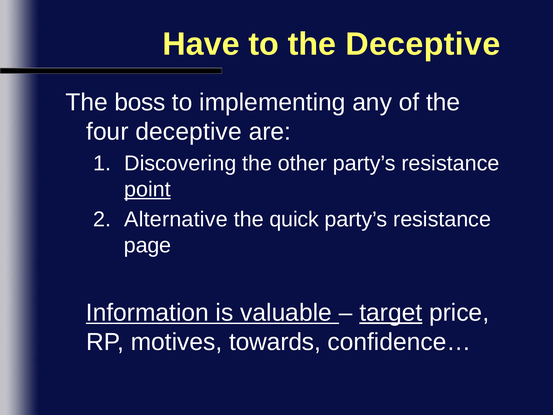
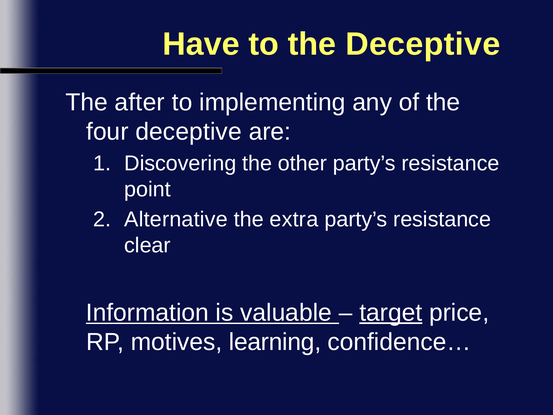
boss: boss -> after
point underline: present -> none
quick: quick -> extra
page: page -> clear
towards: towards -> learning
